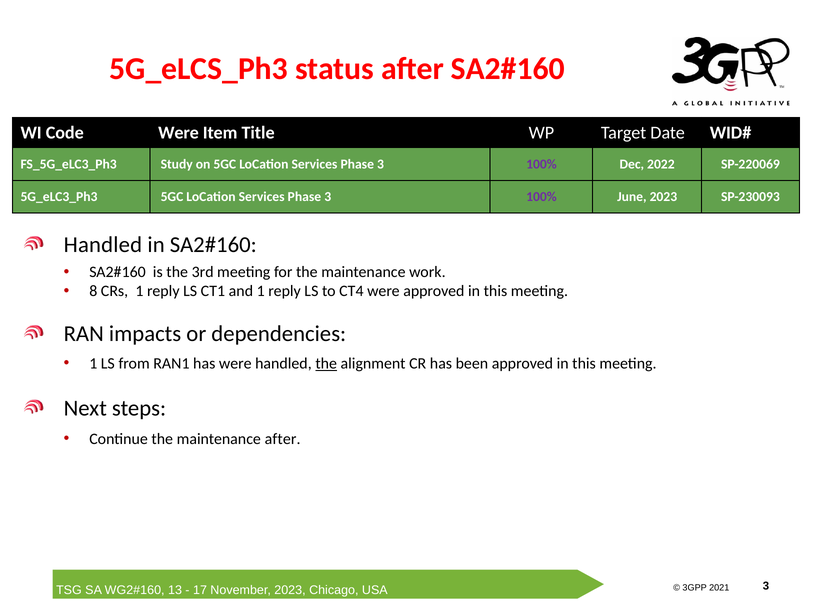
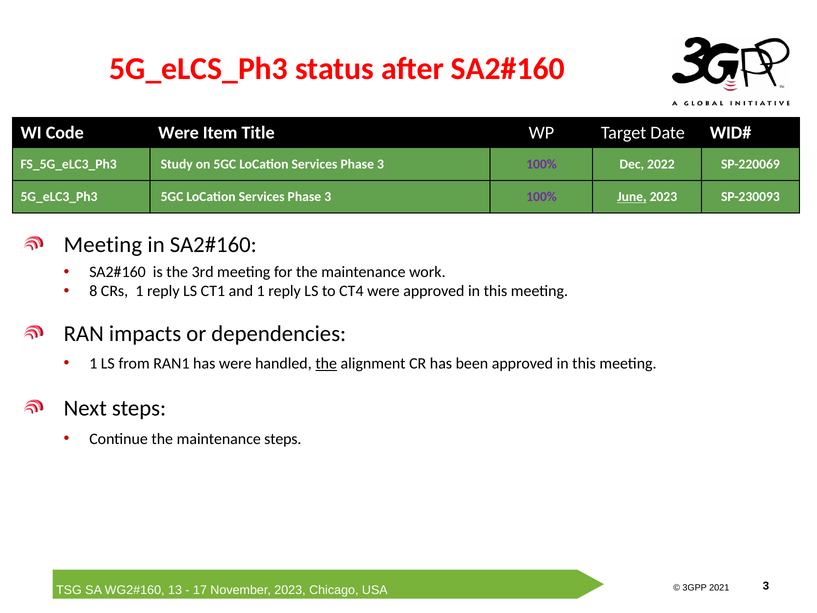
June underline: none -> present
Handled at (103, 245): Handled -> Meeting
maintenance after: after -> steps
